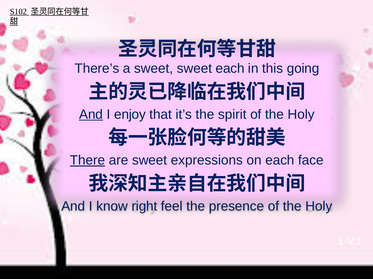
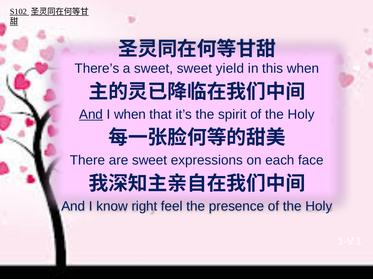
sweet each: each -> yield
this going: going -> when
I enjoy: enjoy -> when
There underline: present -> none
